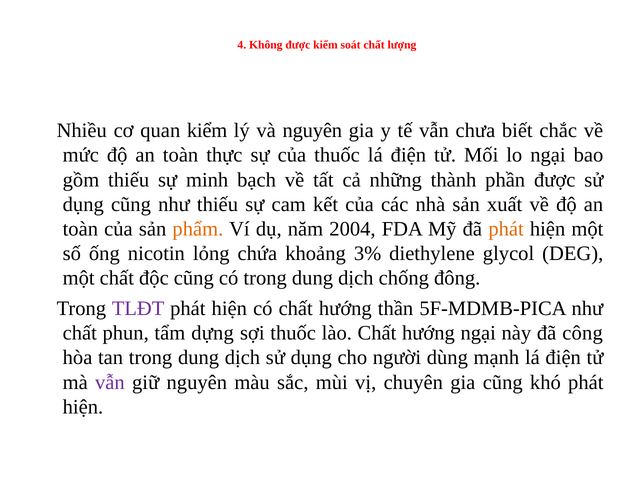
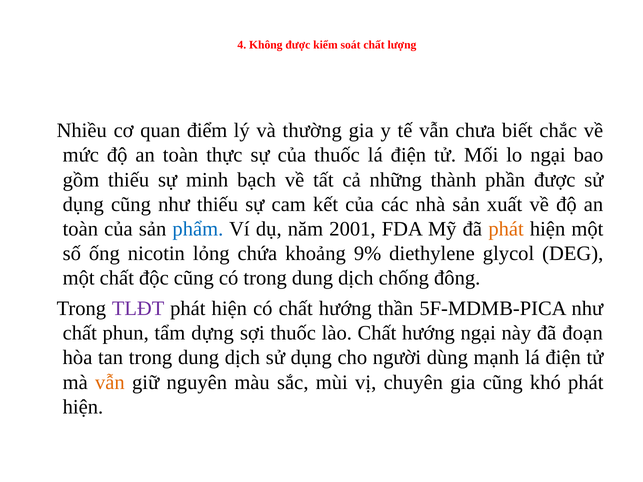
quan kiểm: kiểm -> điểm
và nguyên: nguyên -> thường
phẩm colour: orange -> blue
2004: 2004 -> 2001
3%: 3% -> 9%
công: công -> đoạn
vẫn at (110, 382) colour: purple -> orange
